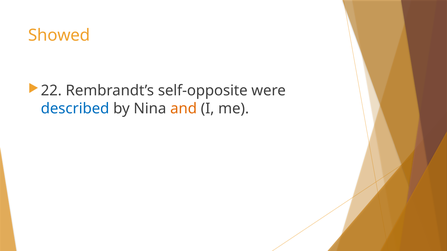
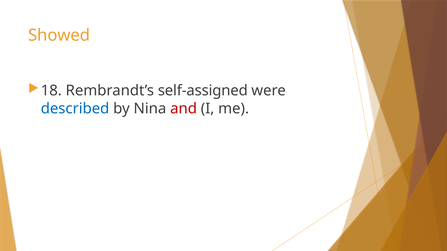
22: 22 -> 18
self-opposite: self-opposite -> self-assigned
and colour: orange -> red
